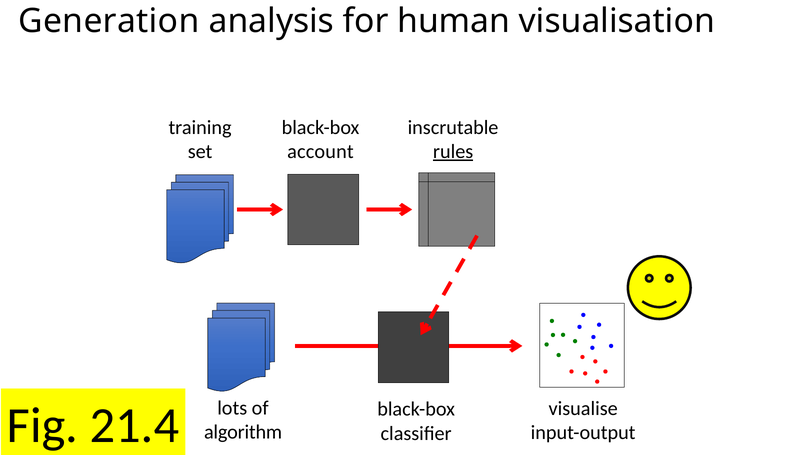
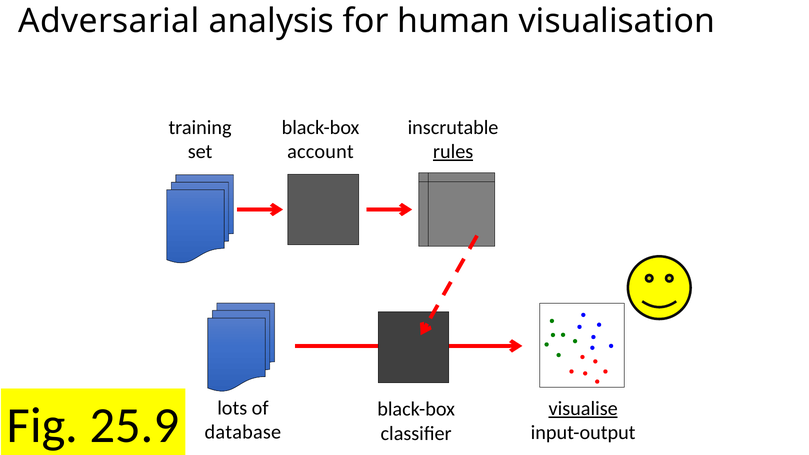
Generation: Generation -> Adversarial
visualise underline: none -> present
21.4: 21.4 -> 25.9
algorithm: algorithm -> database
